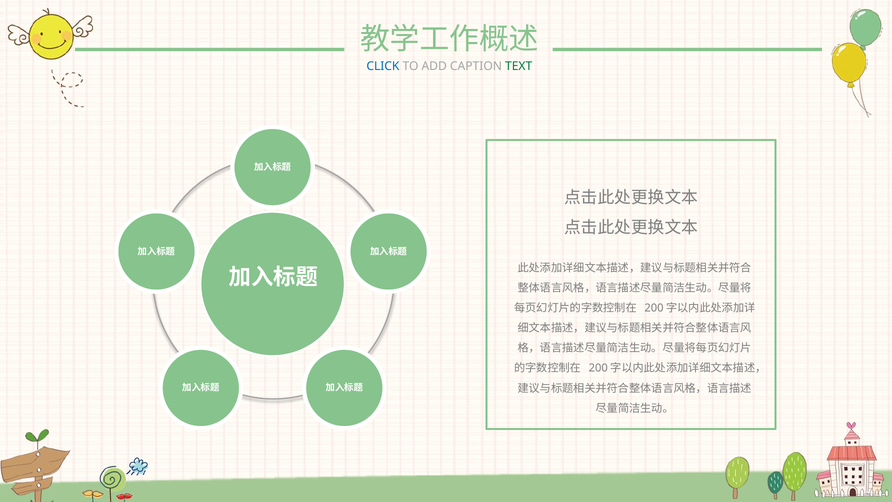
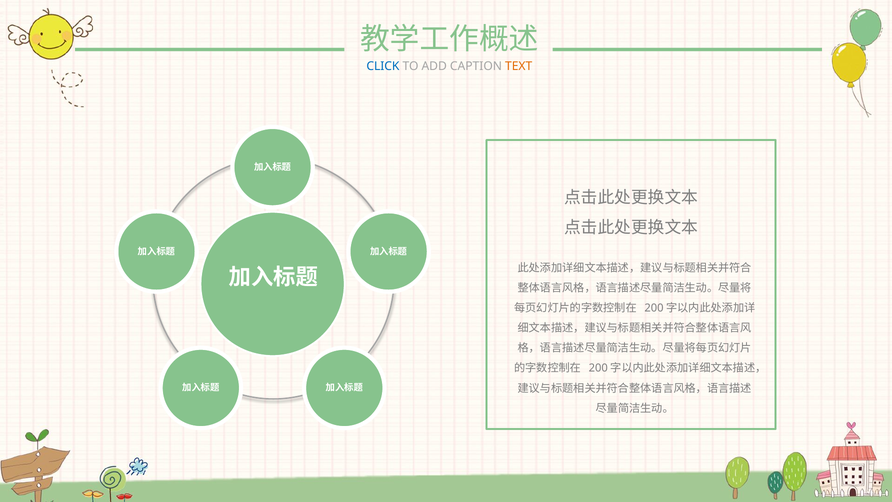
TEXT colour: green -> orange
